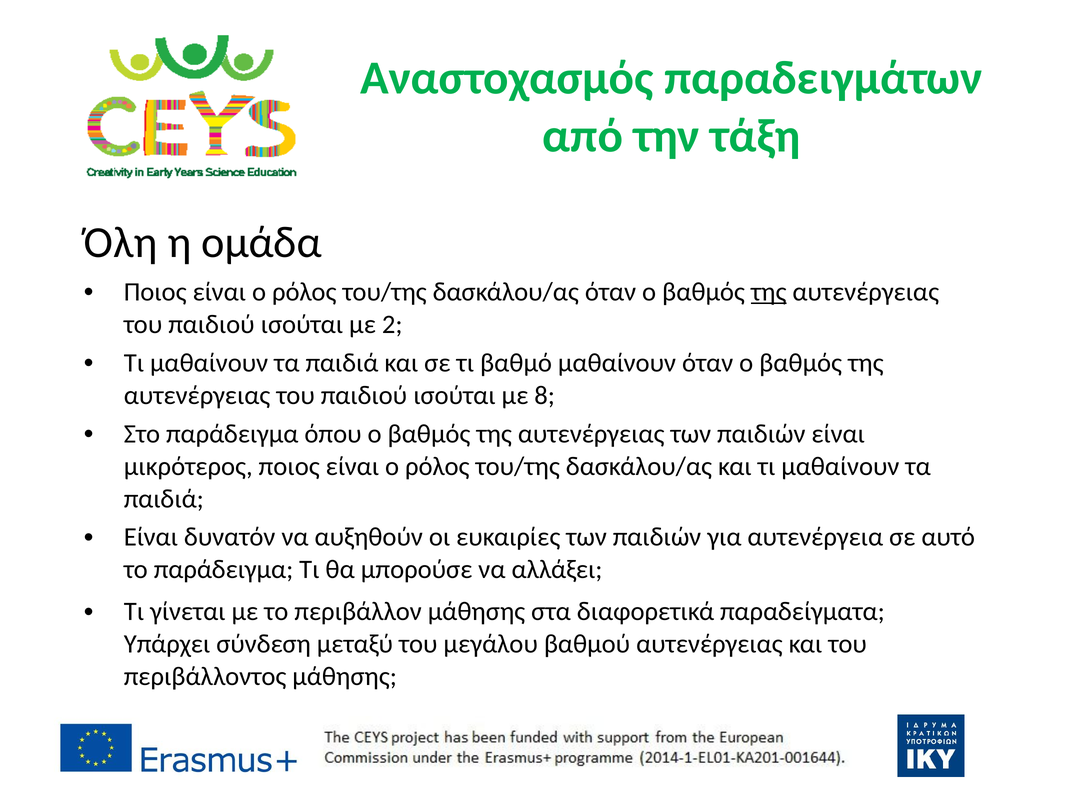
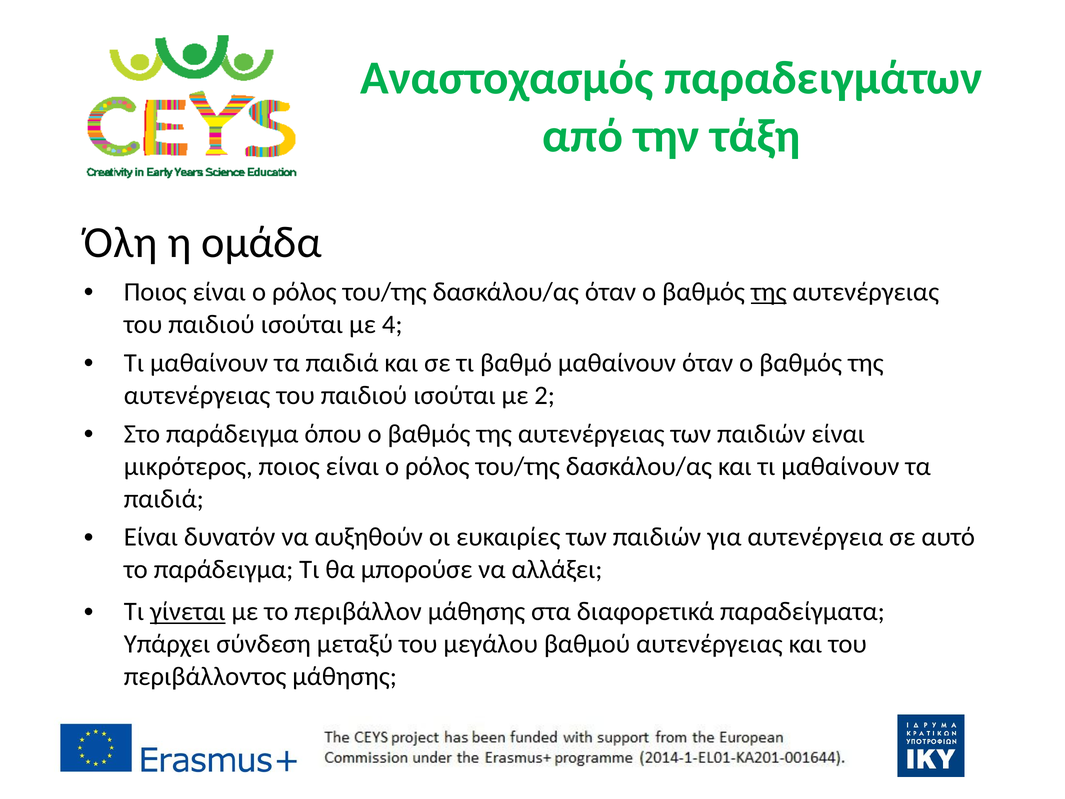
2: 2 -> 4
8: 8 -> 2
γίνεται underline: none -> present
